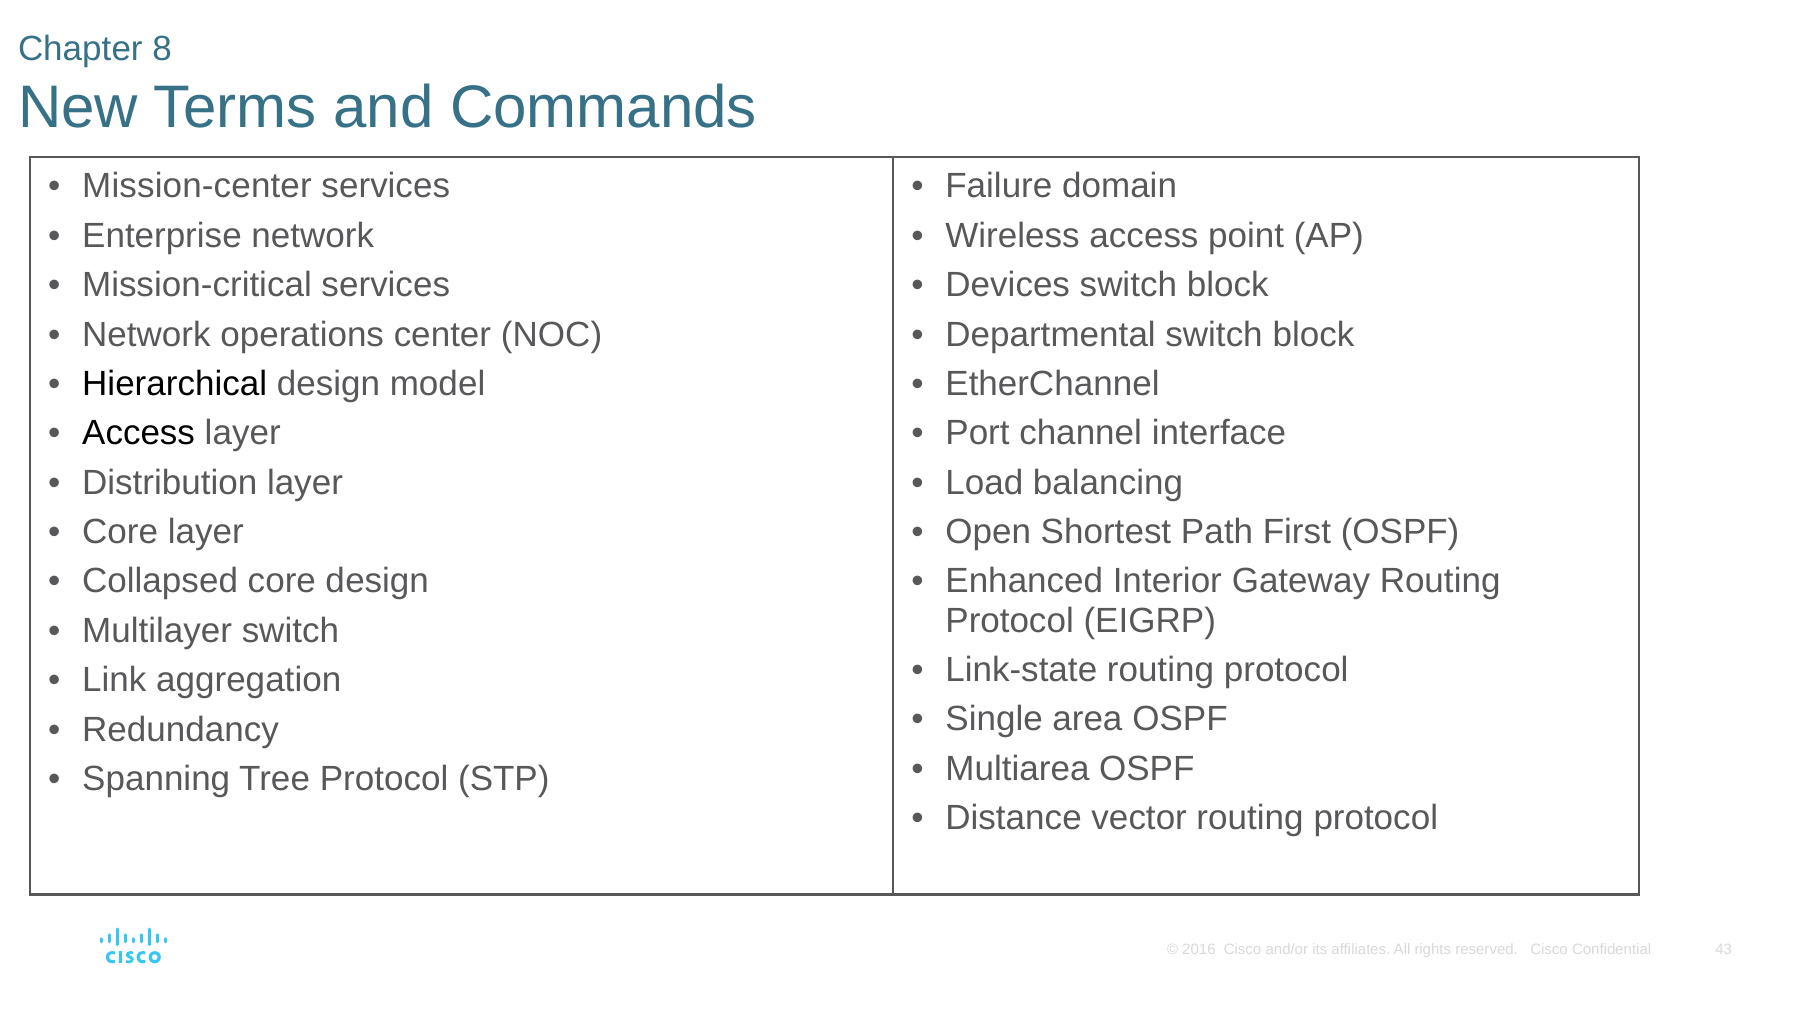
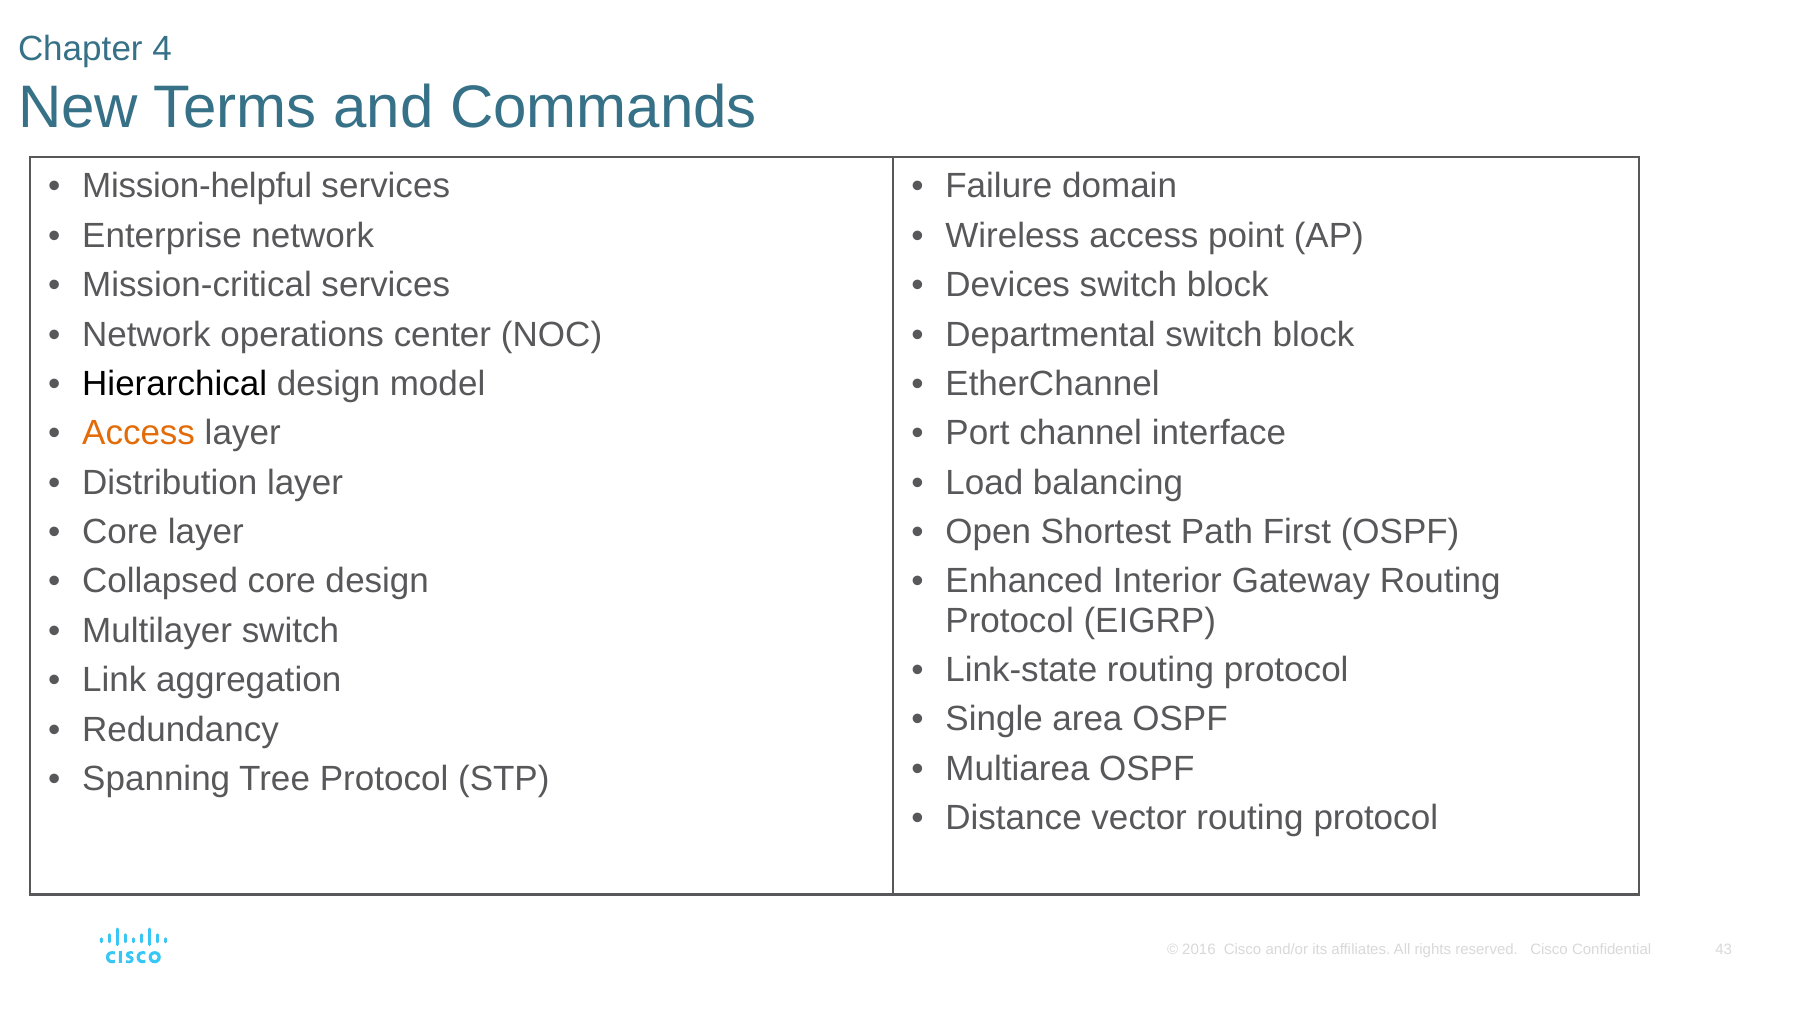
8: 8 -> 4
Mission-center: Mission-center -> Mission-helpful
Access at (139, 433) colour: black -> orange
